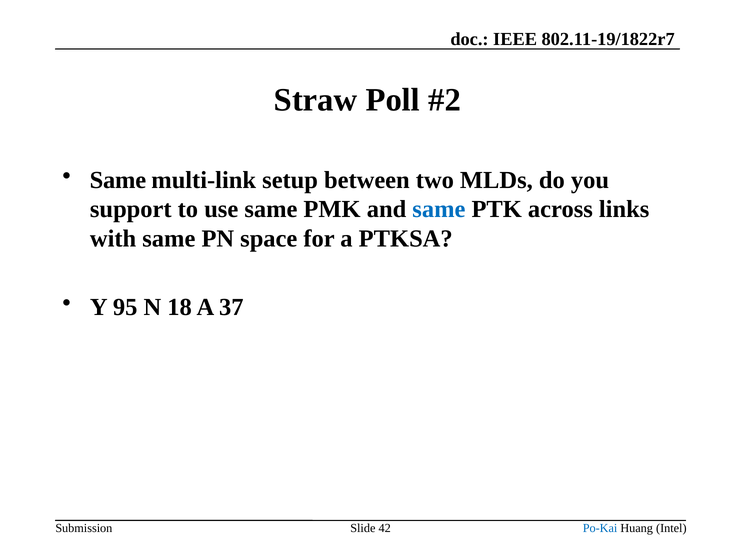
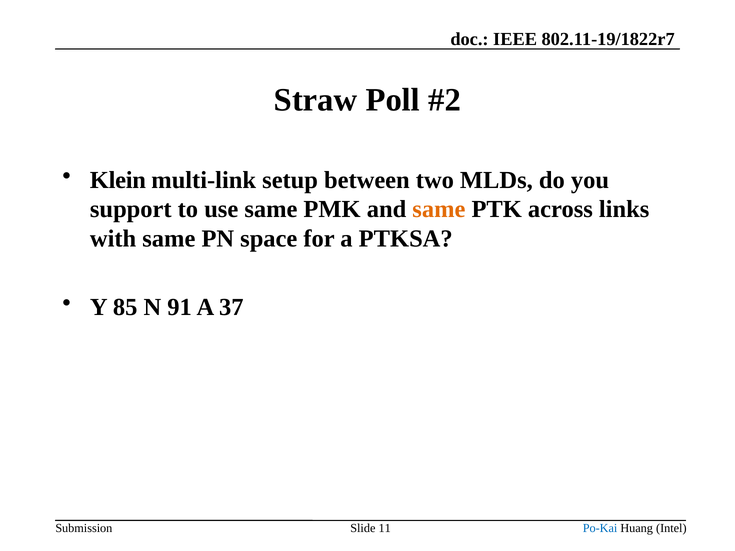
Same at (118, 180): Same -> Klein
same at (439, 209) colour: blue -> orange
95: 95 -> 85
18: 18 -> 91
42: 42 -> 11
